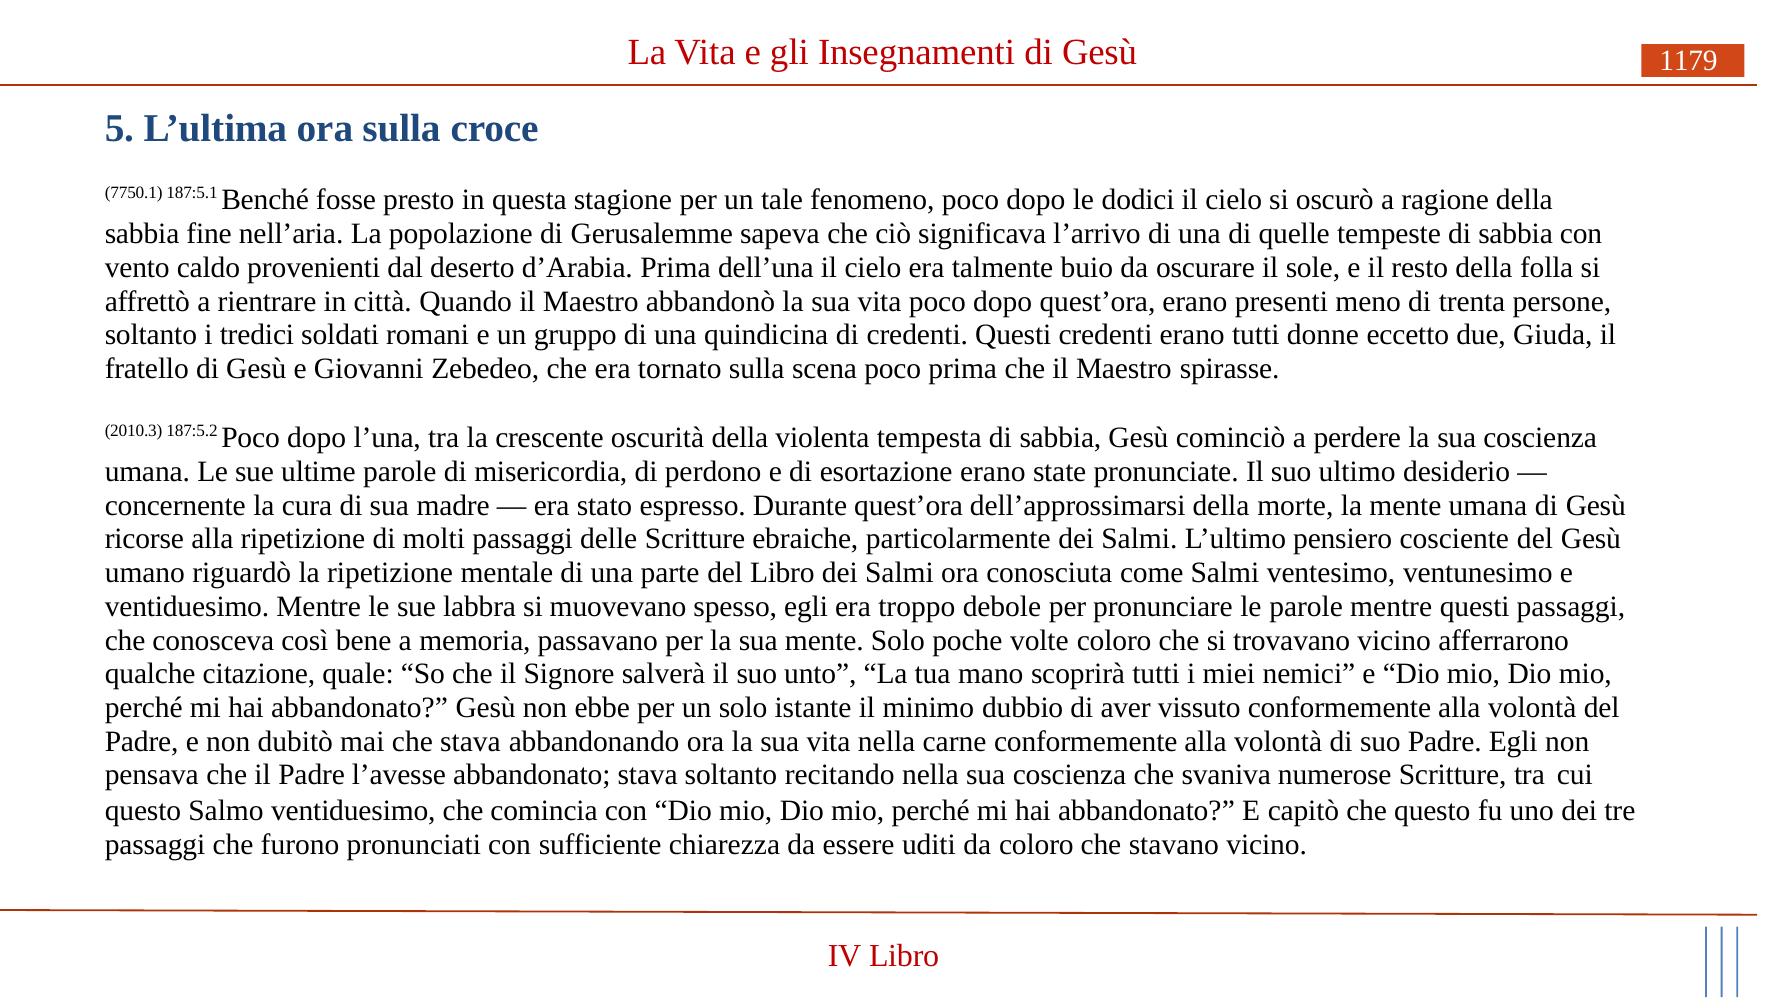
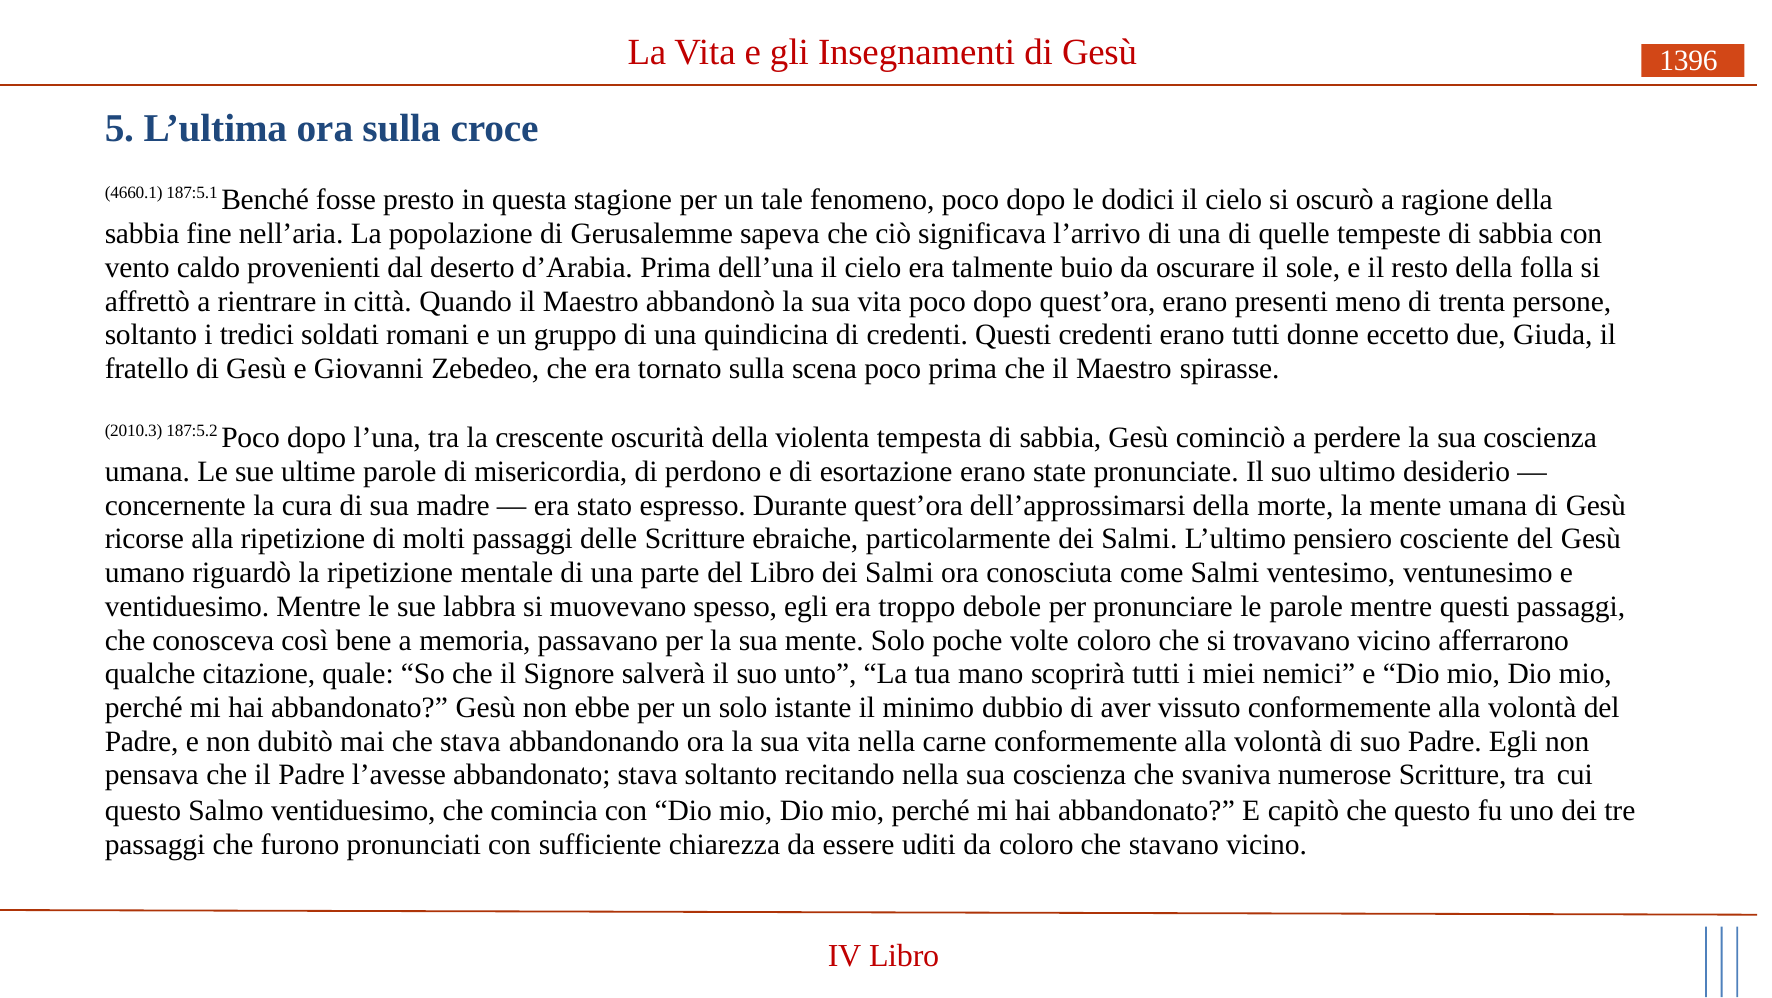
1179: 1179 -> 1396
7750.1: 7750.1 -> 4660.1
